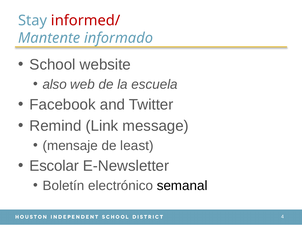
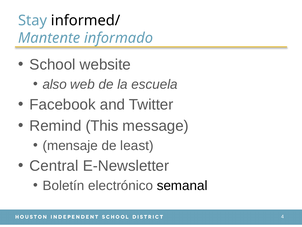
informed/ colour: red -> black
Link: Link -> This
Escolar: Escolar -> Central
